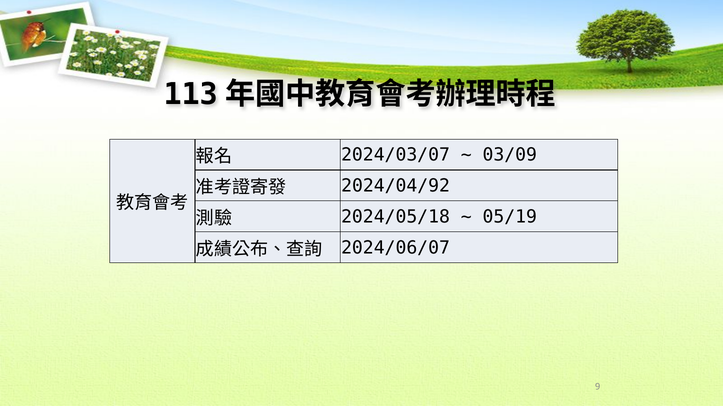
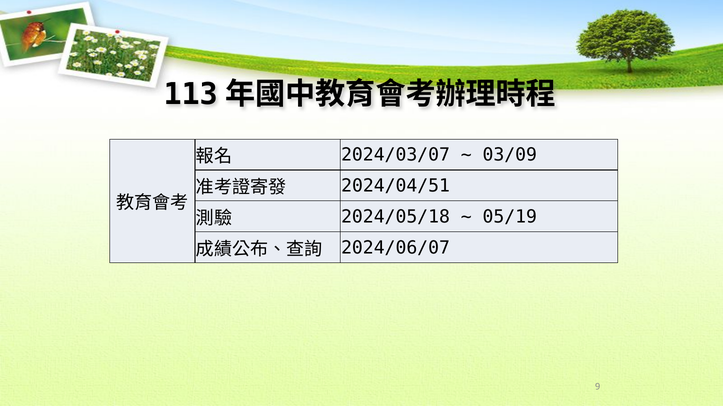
2024/04/92: 2024/04/92 -> 2024/04/51
